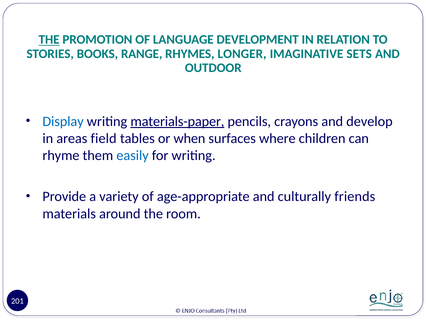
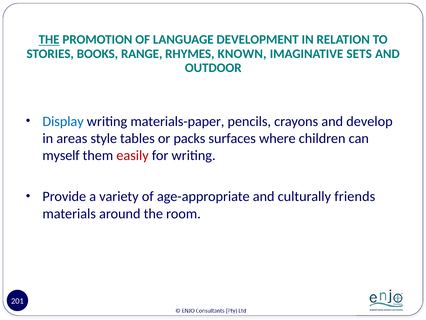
LONGER: LONGER -> KNOWN
materials-paper underline: present -> none
field: field -> style
when: when -> packs
rhyme: rhyme -> myself
easily colour: blue -> red
